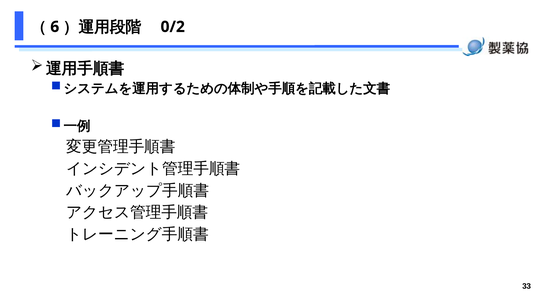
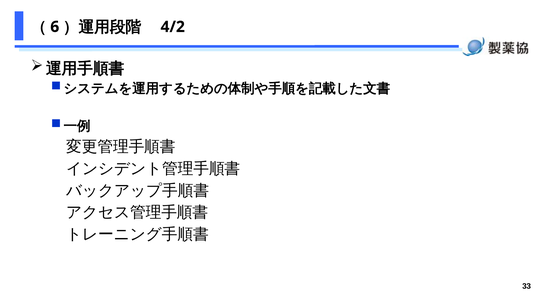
0/2: 0/2 -> 4/2
